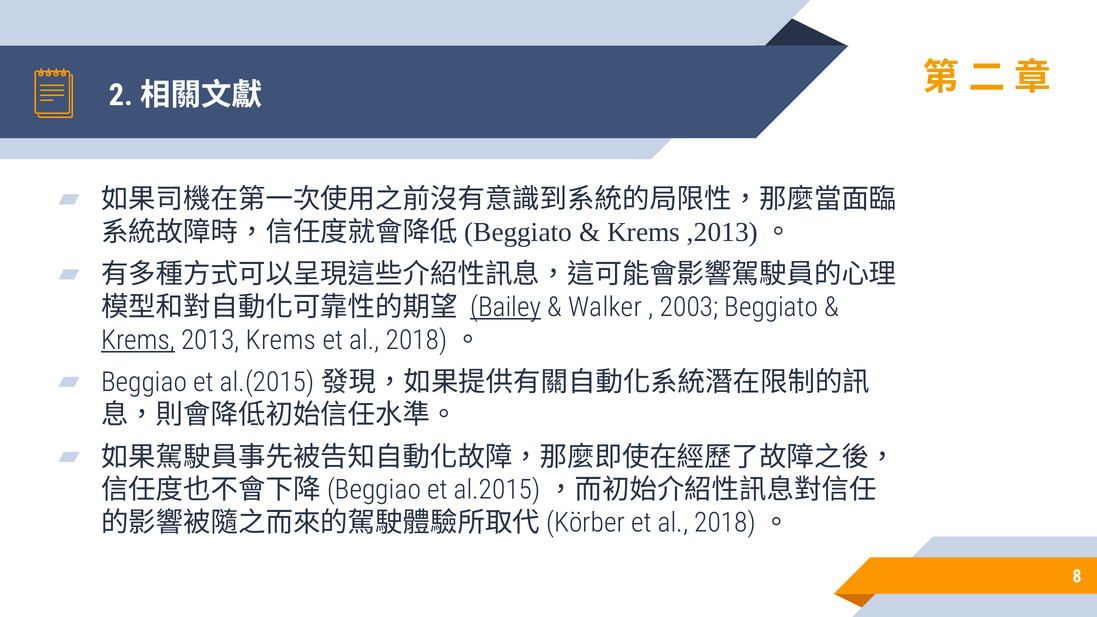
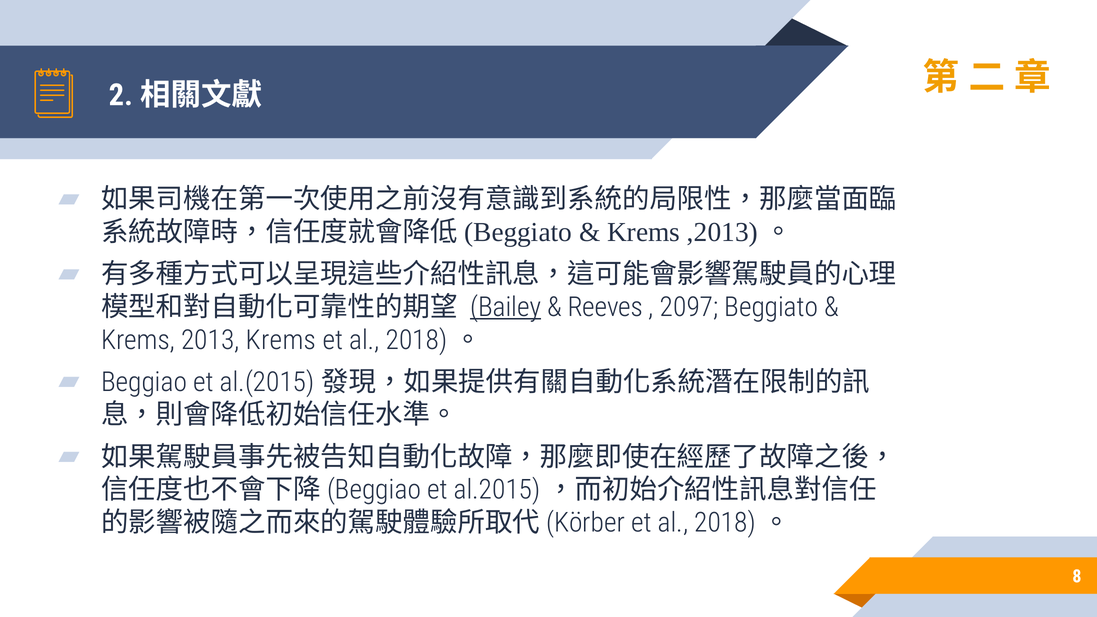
Walker: Walker -> Reeves
2003: 2003 -> 2097
Krems at (138, 340) underline: present -> none
